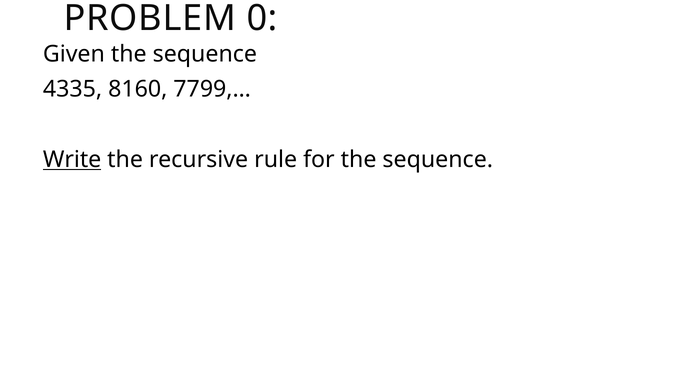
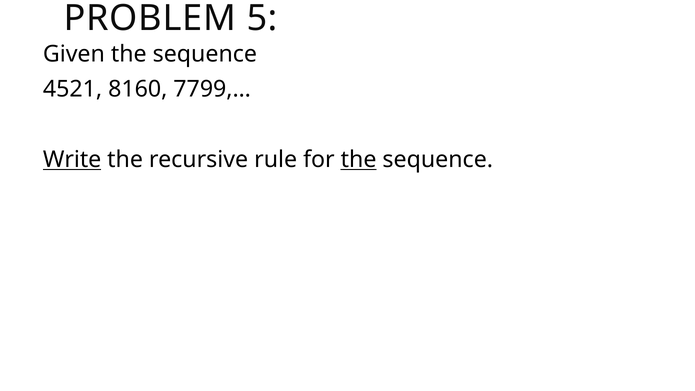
0: 0 -> 5
4335: 4335 -> 4521
the at (359, 159) underline: none -> present
